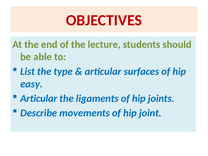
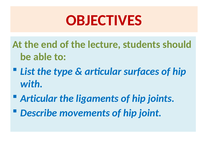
easy: easy -> with
